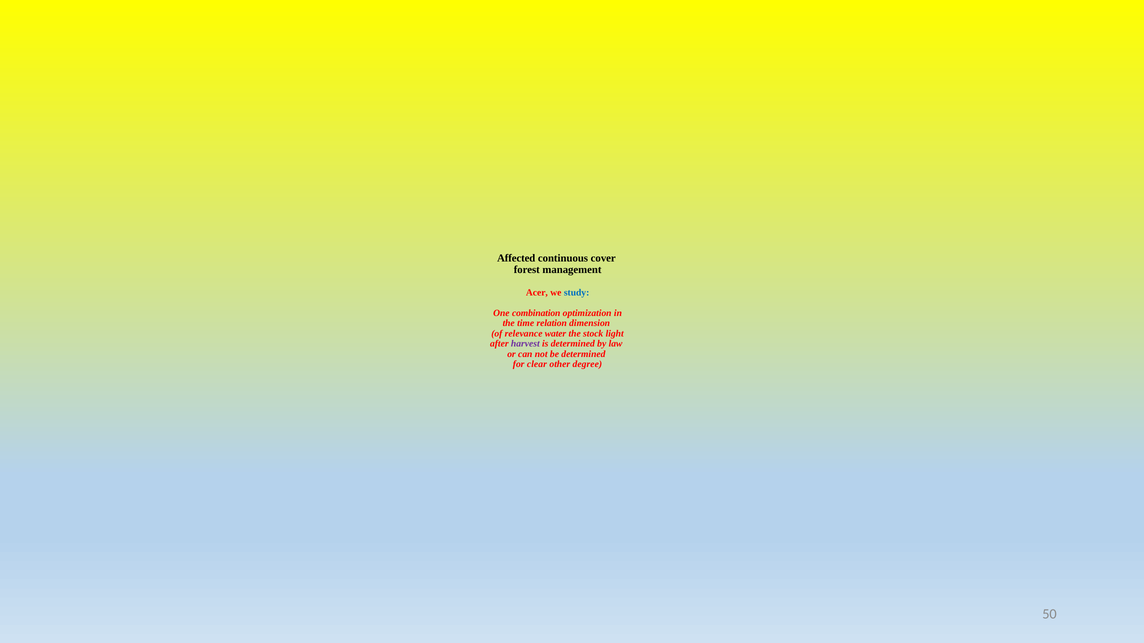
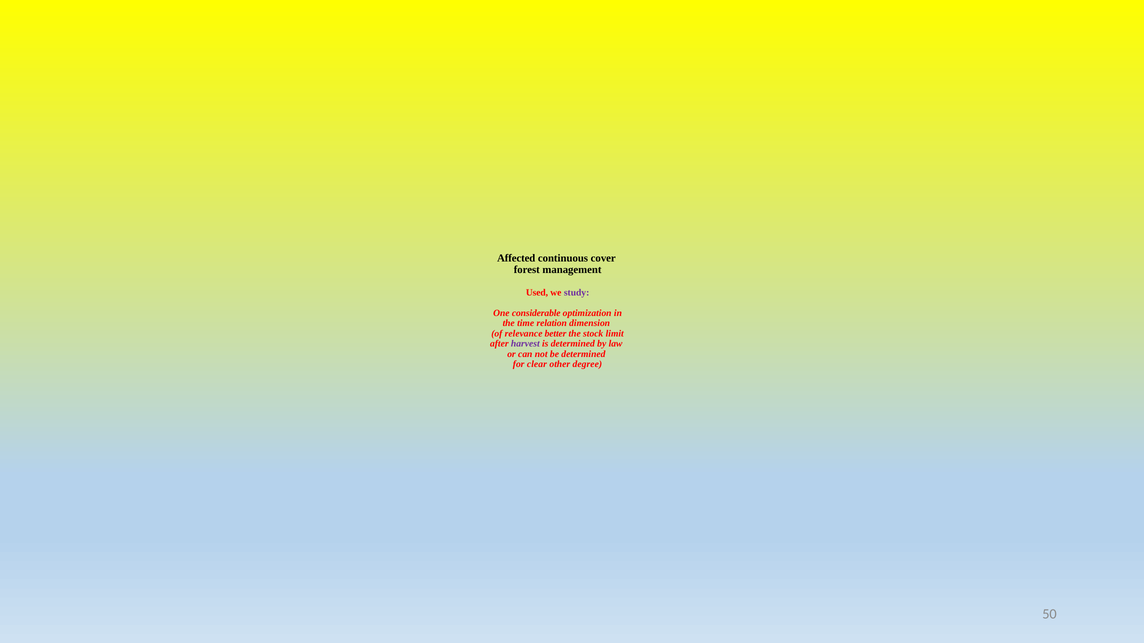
Acer: Acer -> Used
study colour: blue -> purple
combination: combination -> considerable
water: water -> better
light: light -> limit
